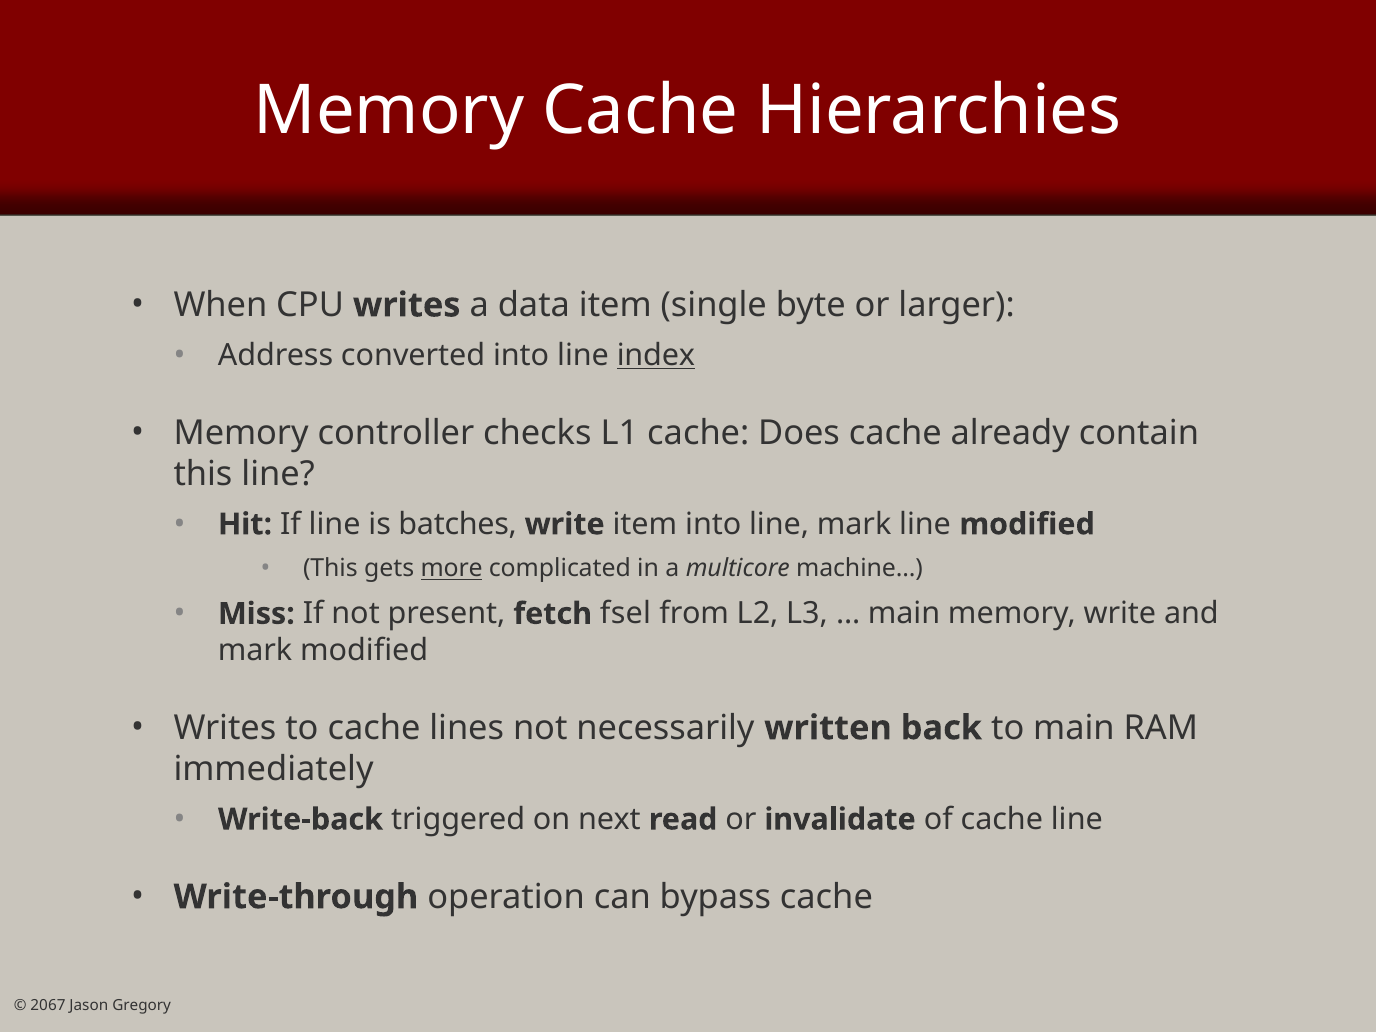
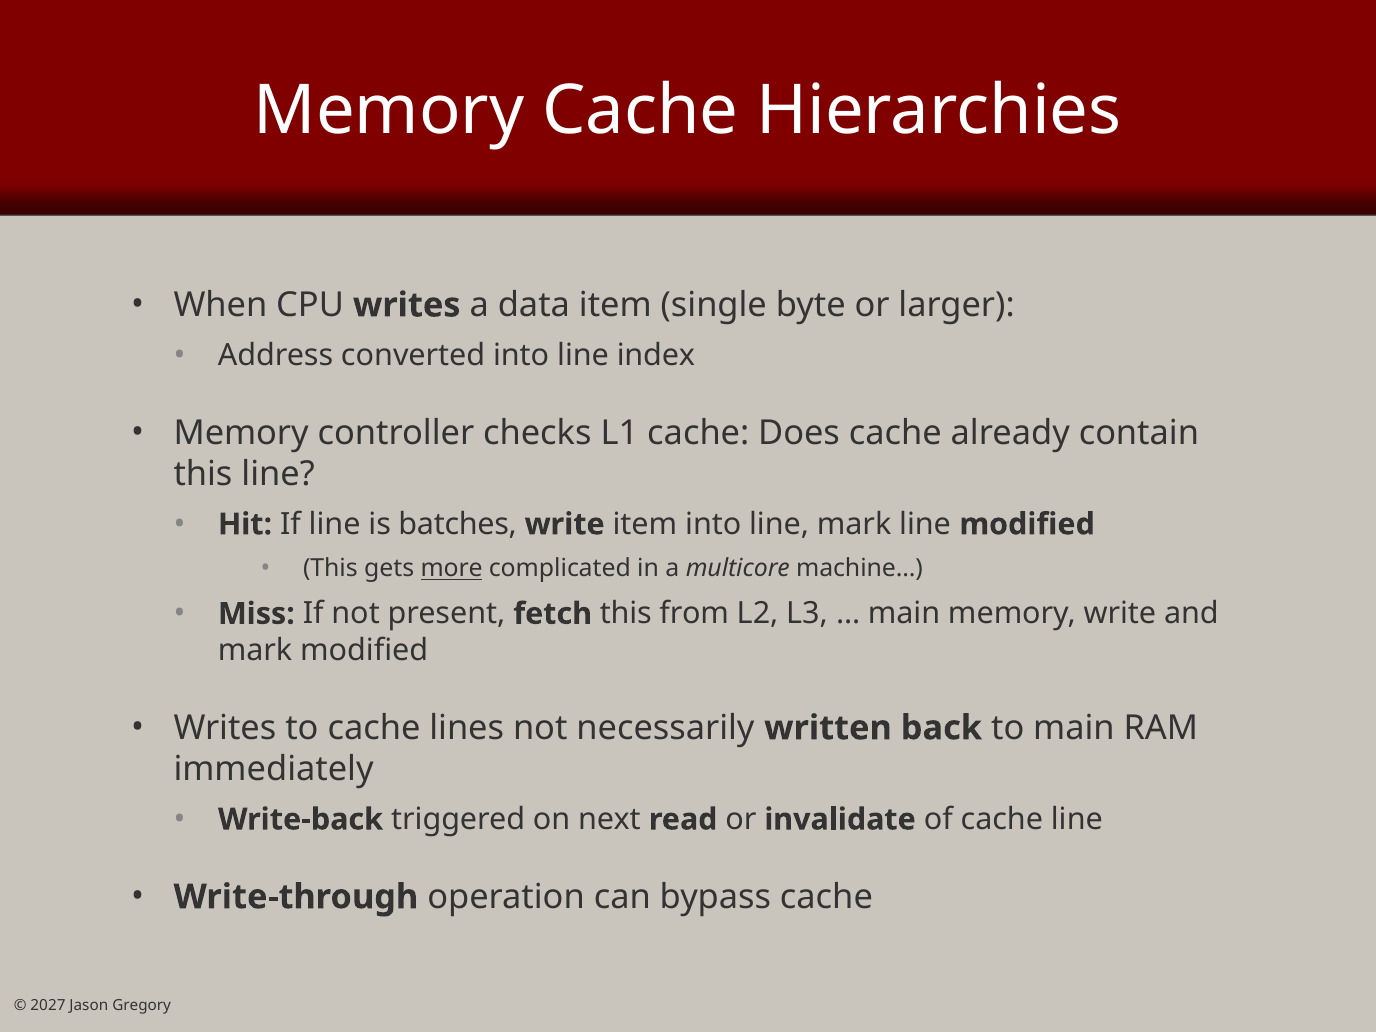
index underline: present -> none
fetch fsel: fsel -> this
2067: 2067 -> 2027
